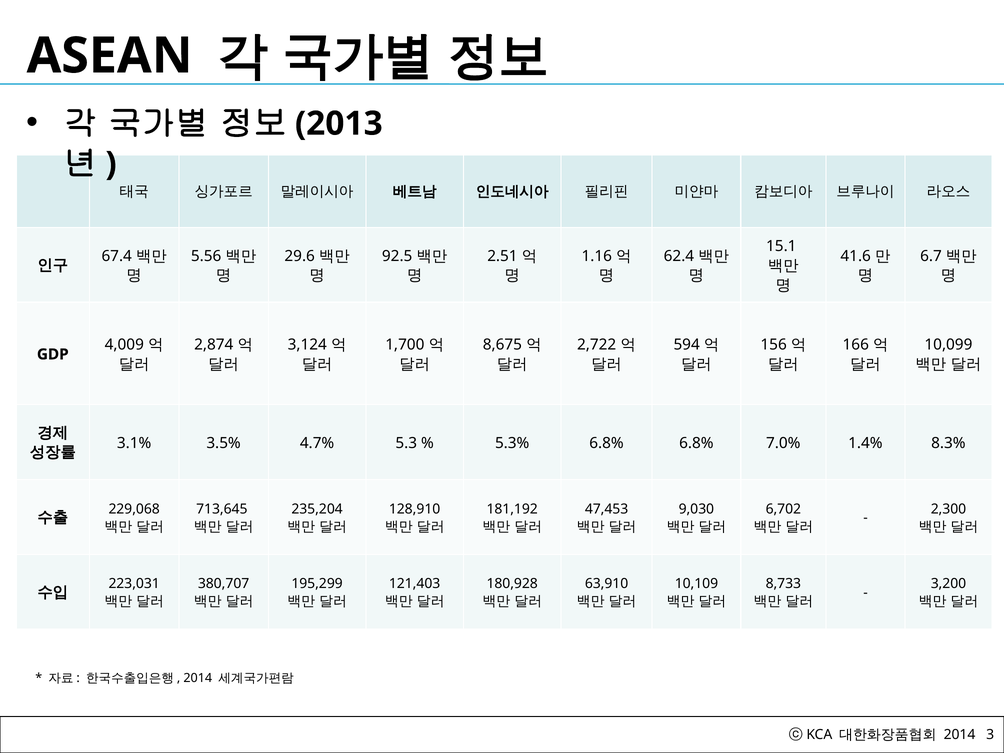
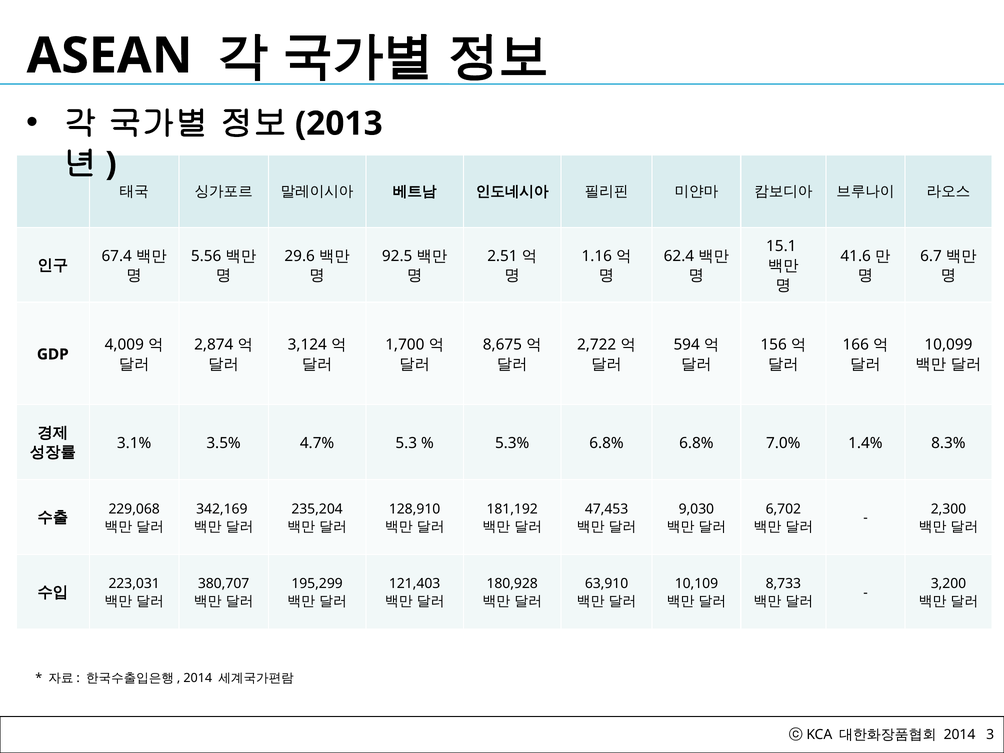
713,645: 713,645 -> 342,169
